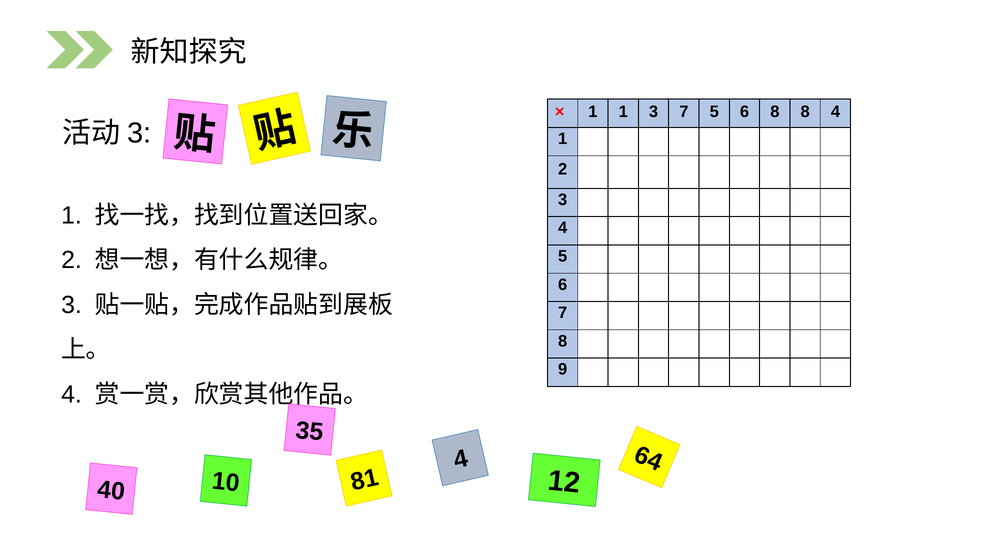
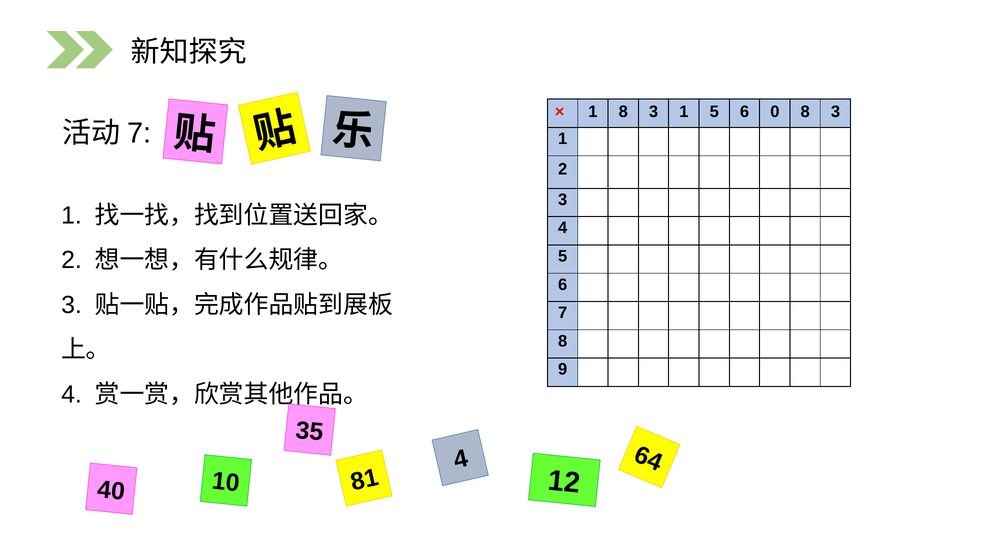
1 1: 1 -> 8
7 at (684, 112): 7 -> 1
6 8: 8 -> 0
4 at (836, 112): 4 -> 3
3 at (139, 133): 3 -> 7
